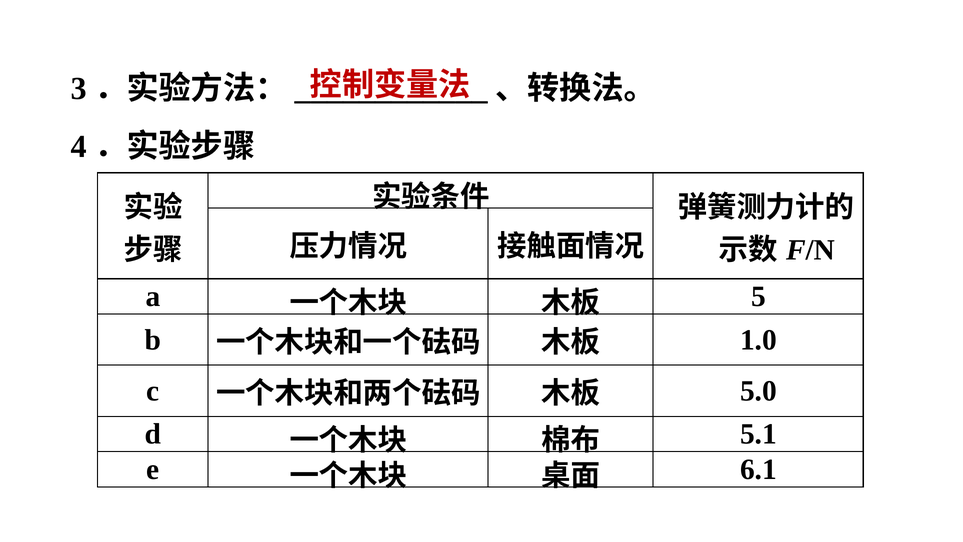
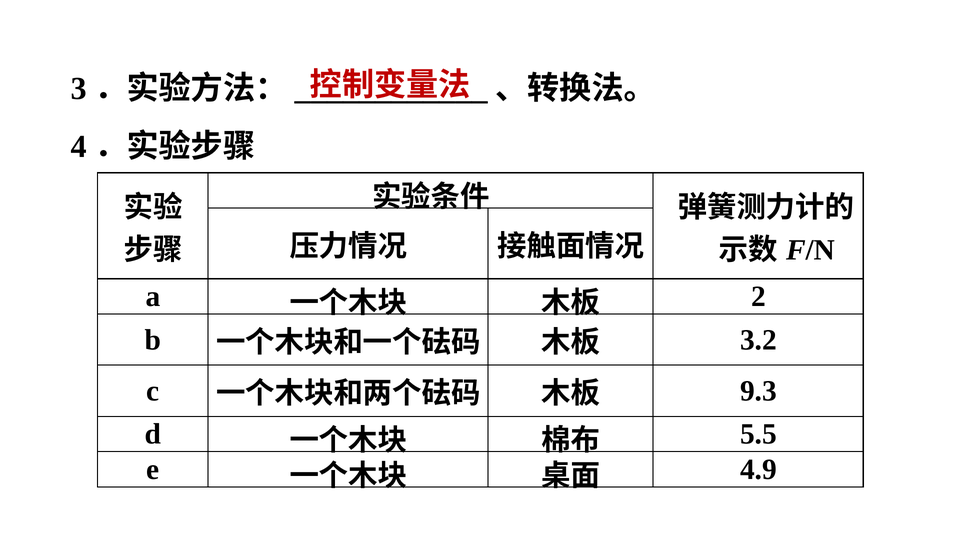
5: 5 -> 2
1.0: 1.0 -> 3.2
5.0: 5.0 -> 9.3
5.1: 5.1 -> 5.5
6.1: 6.1 -> 4.9
